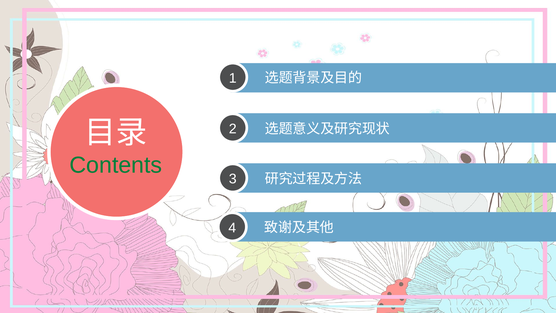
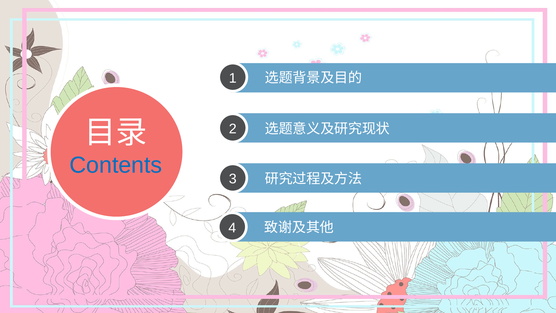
Contents colour: green -> blue
